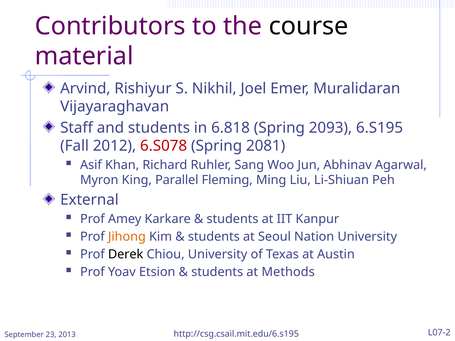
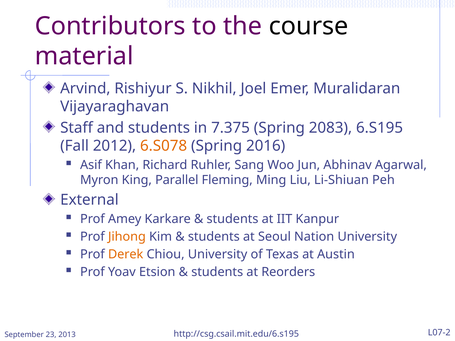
6.818: 6.818 -> 7.375
2093: 2093 -> 2083
6.S078 colour: red -> orange
2081: 2081 -> 2016
Derek colour: black -> orange
Methods: Methods -> Reorders
